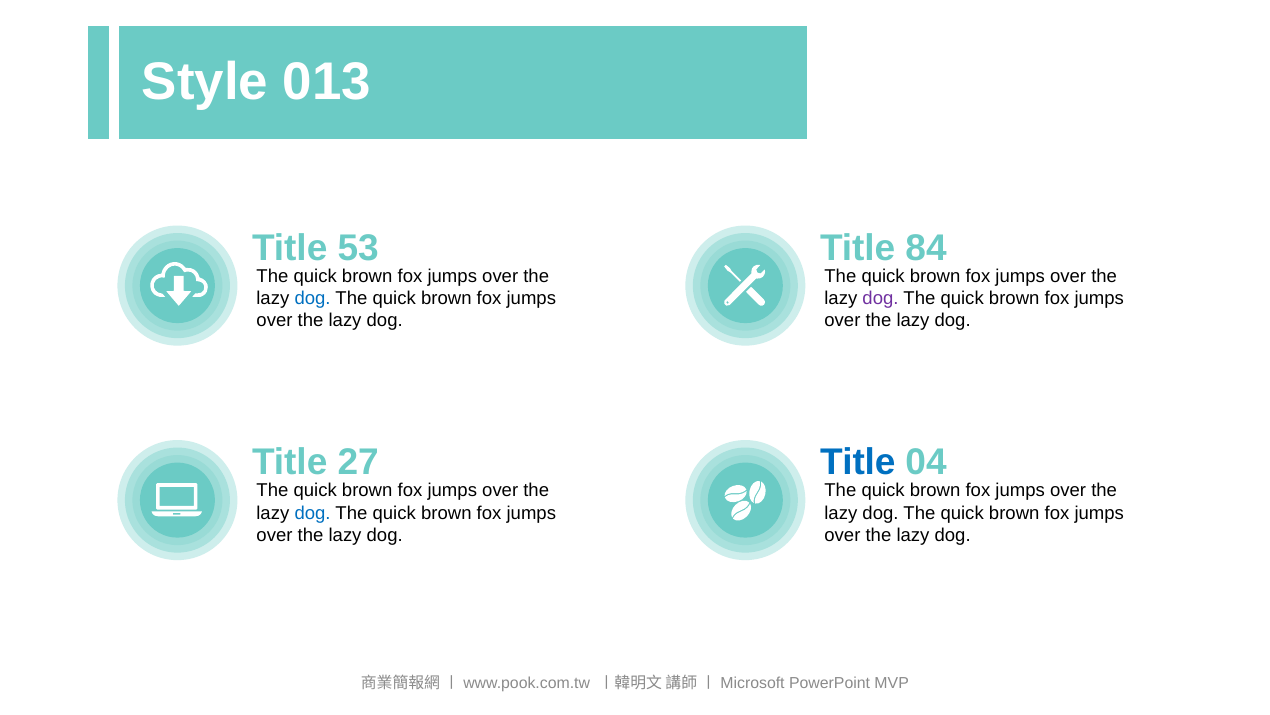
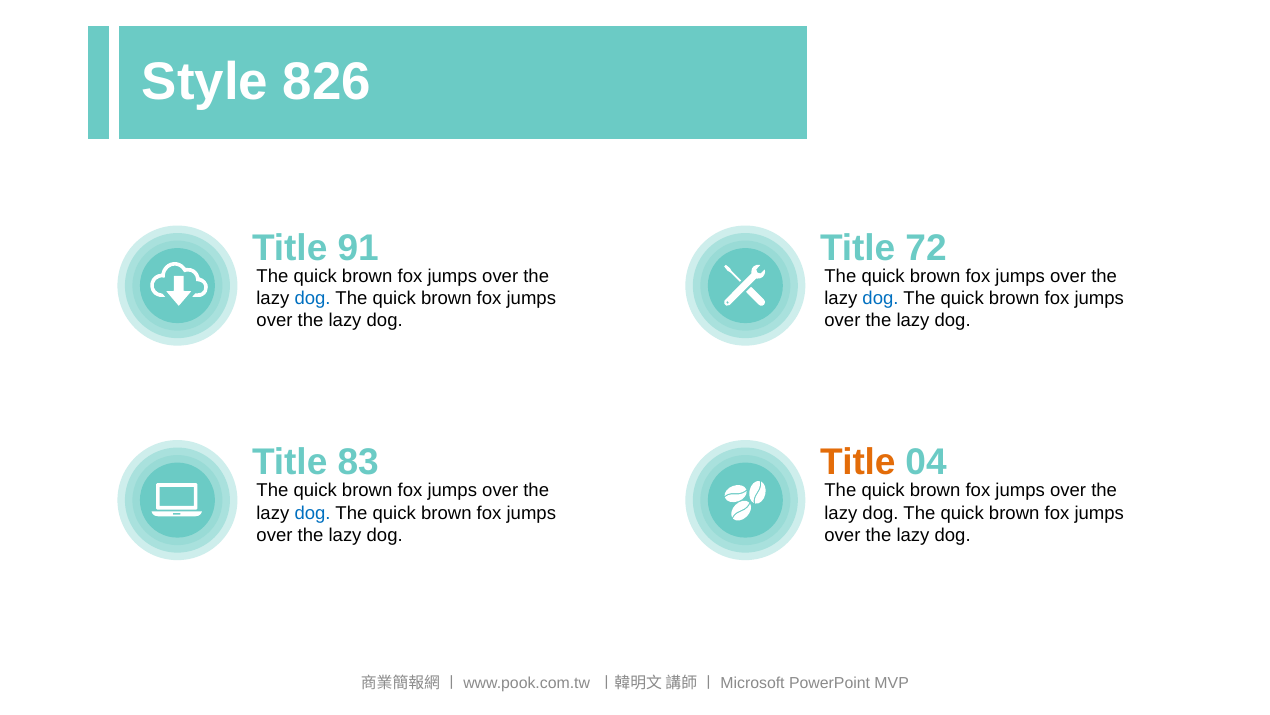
013: 013 -> 826
53: 53 -> 91
84: 84 -> 72
dog at (881, 298) colour: purple -> blue
27: 27 -> 83
Title at (858, 462) colour: blue -> orange
